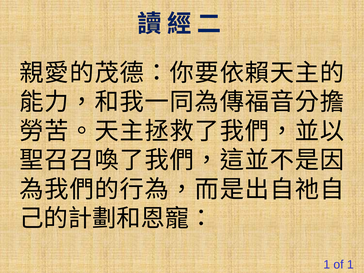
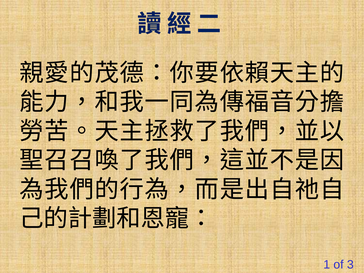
of 1: 1 -> 3
